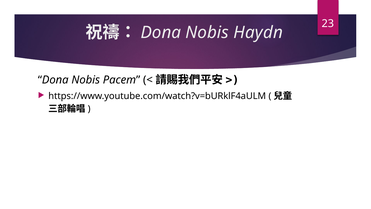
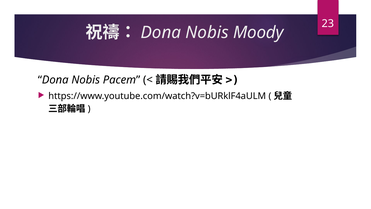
Haydn: Haydn -> Moody
